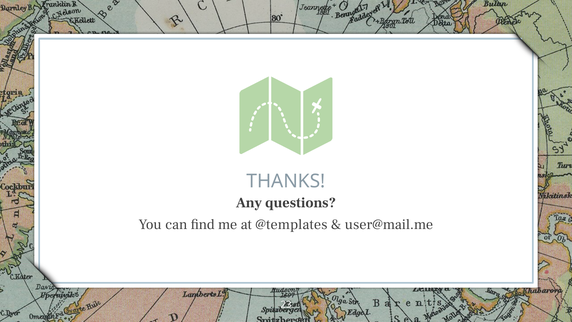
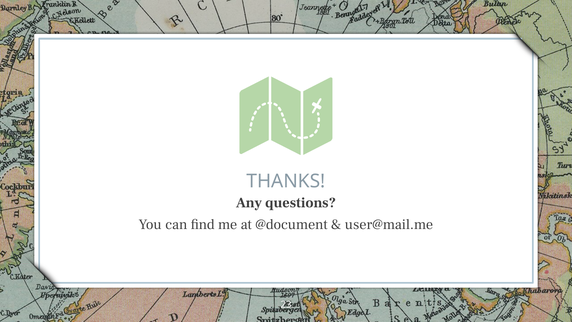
@templates: @templates -> @document
